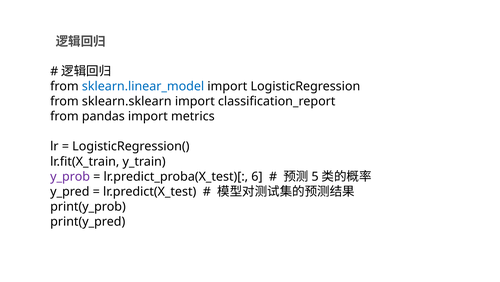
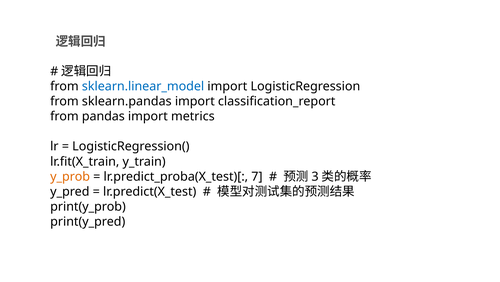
sklearn.sklearn: sklearn.sklearn -> sklearn.pandas
y_prob colour: purple -> orange
6: 6 -> 7
5: 5 -> 3
